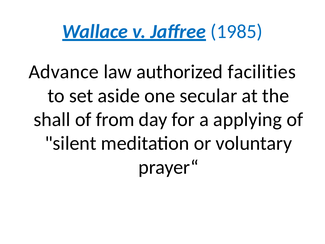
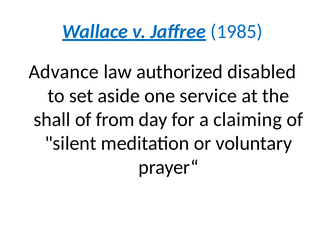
facilities: facilities -> disabled
secular: secular -> service
applying: applying -> claiming
